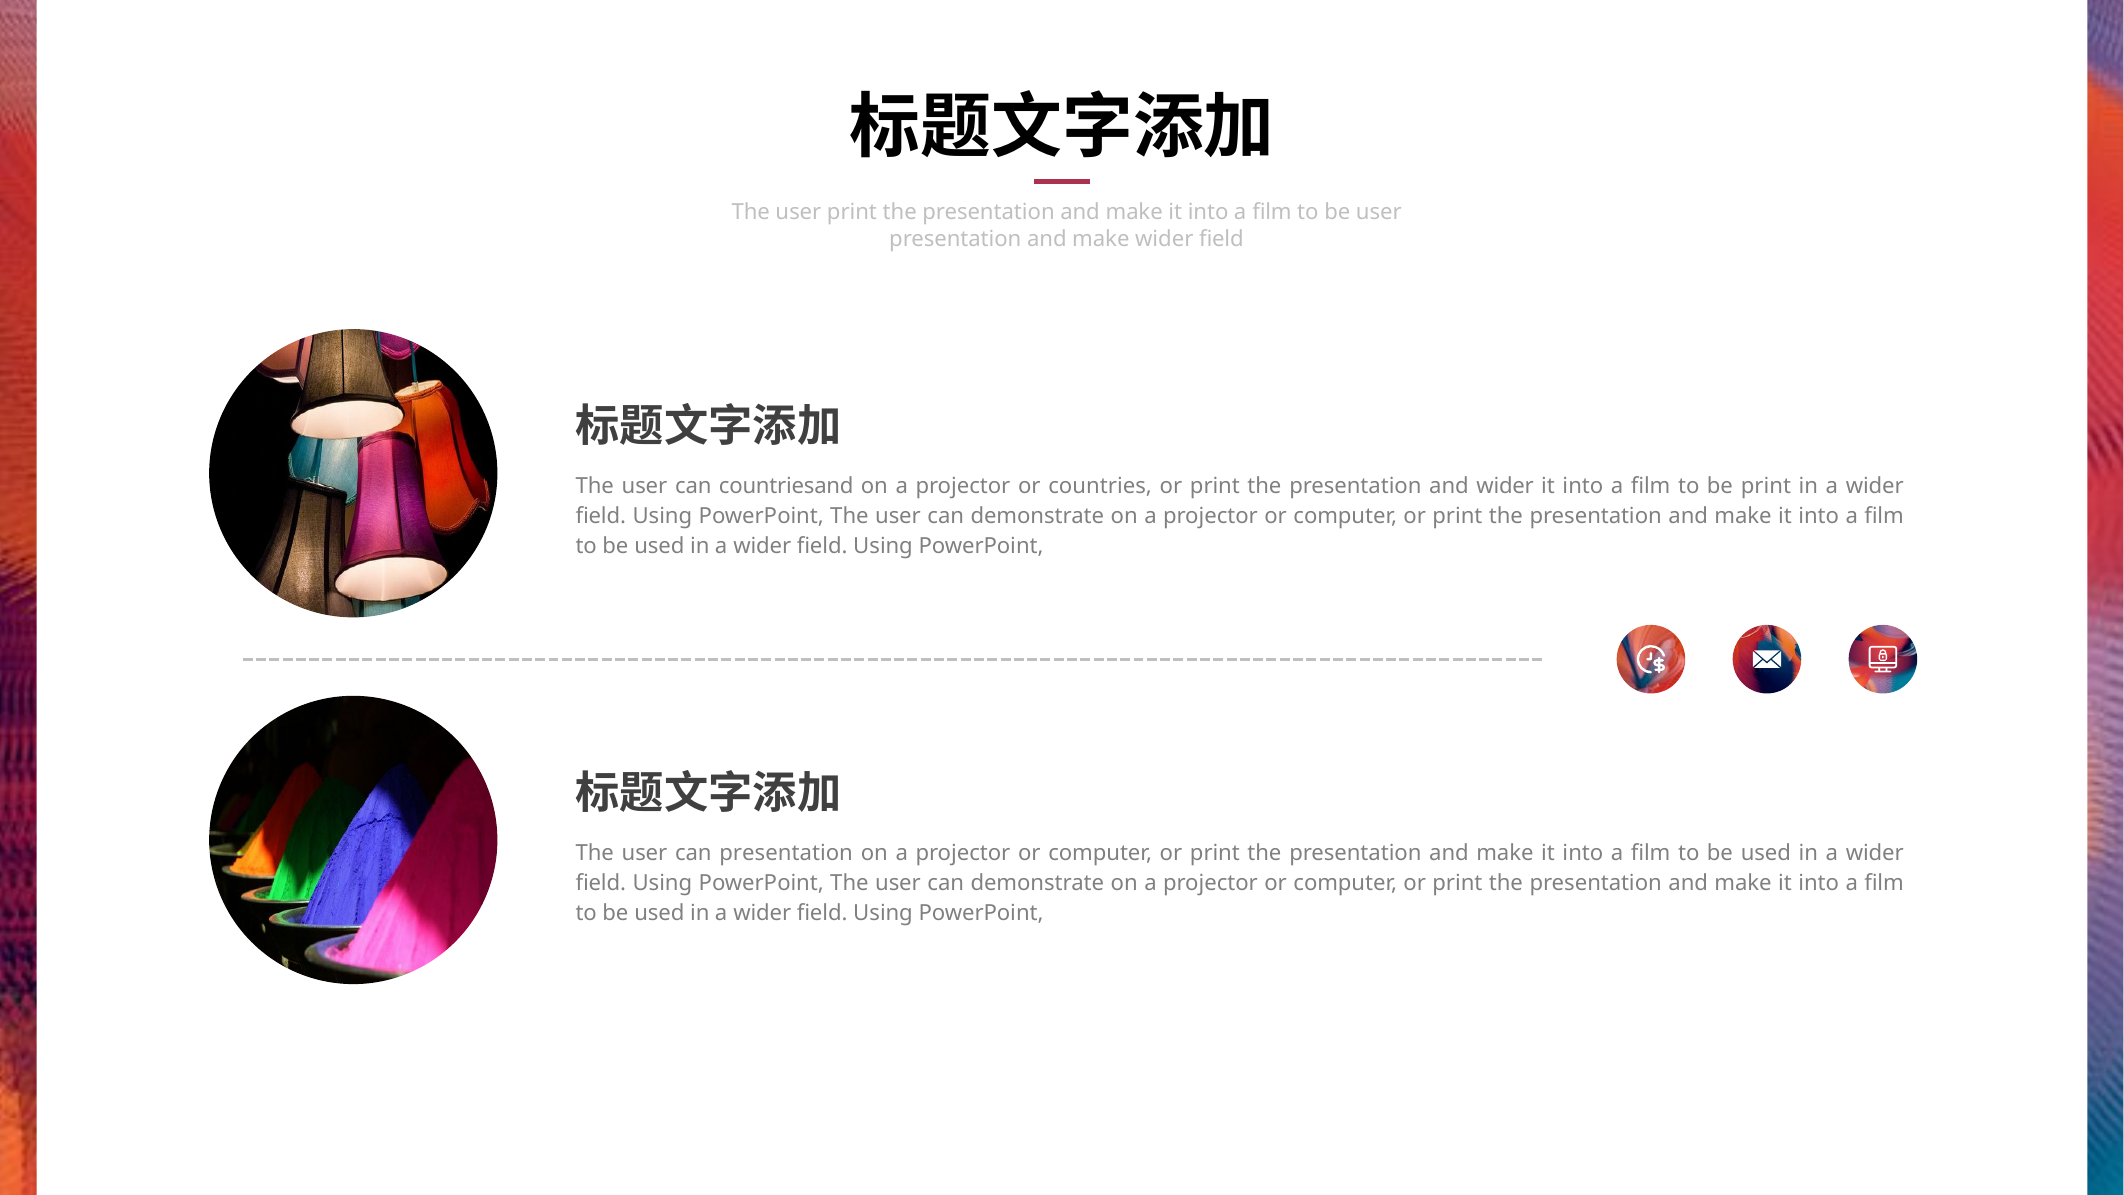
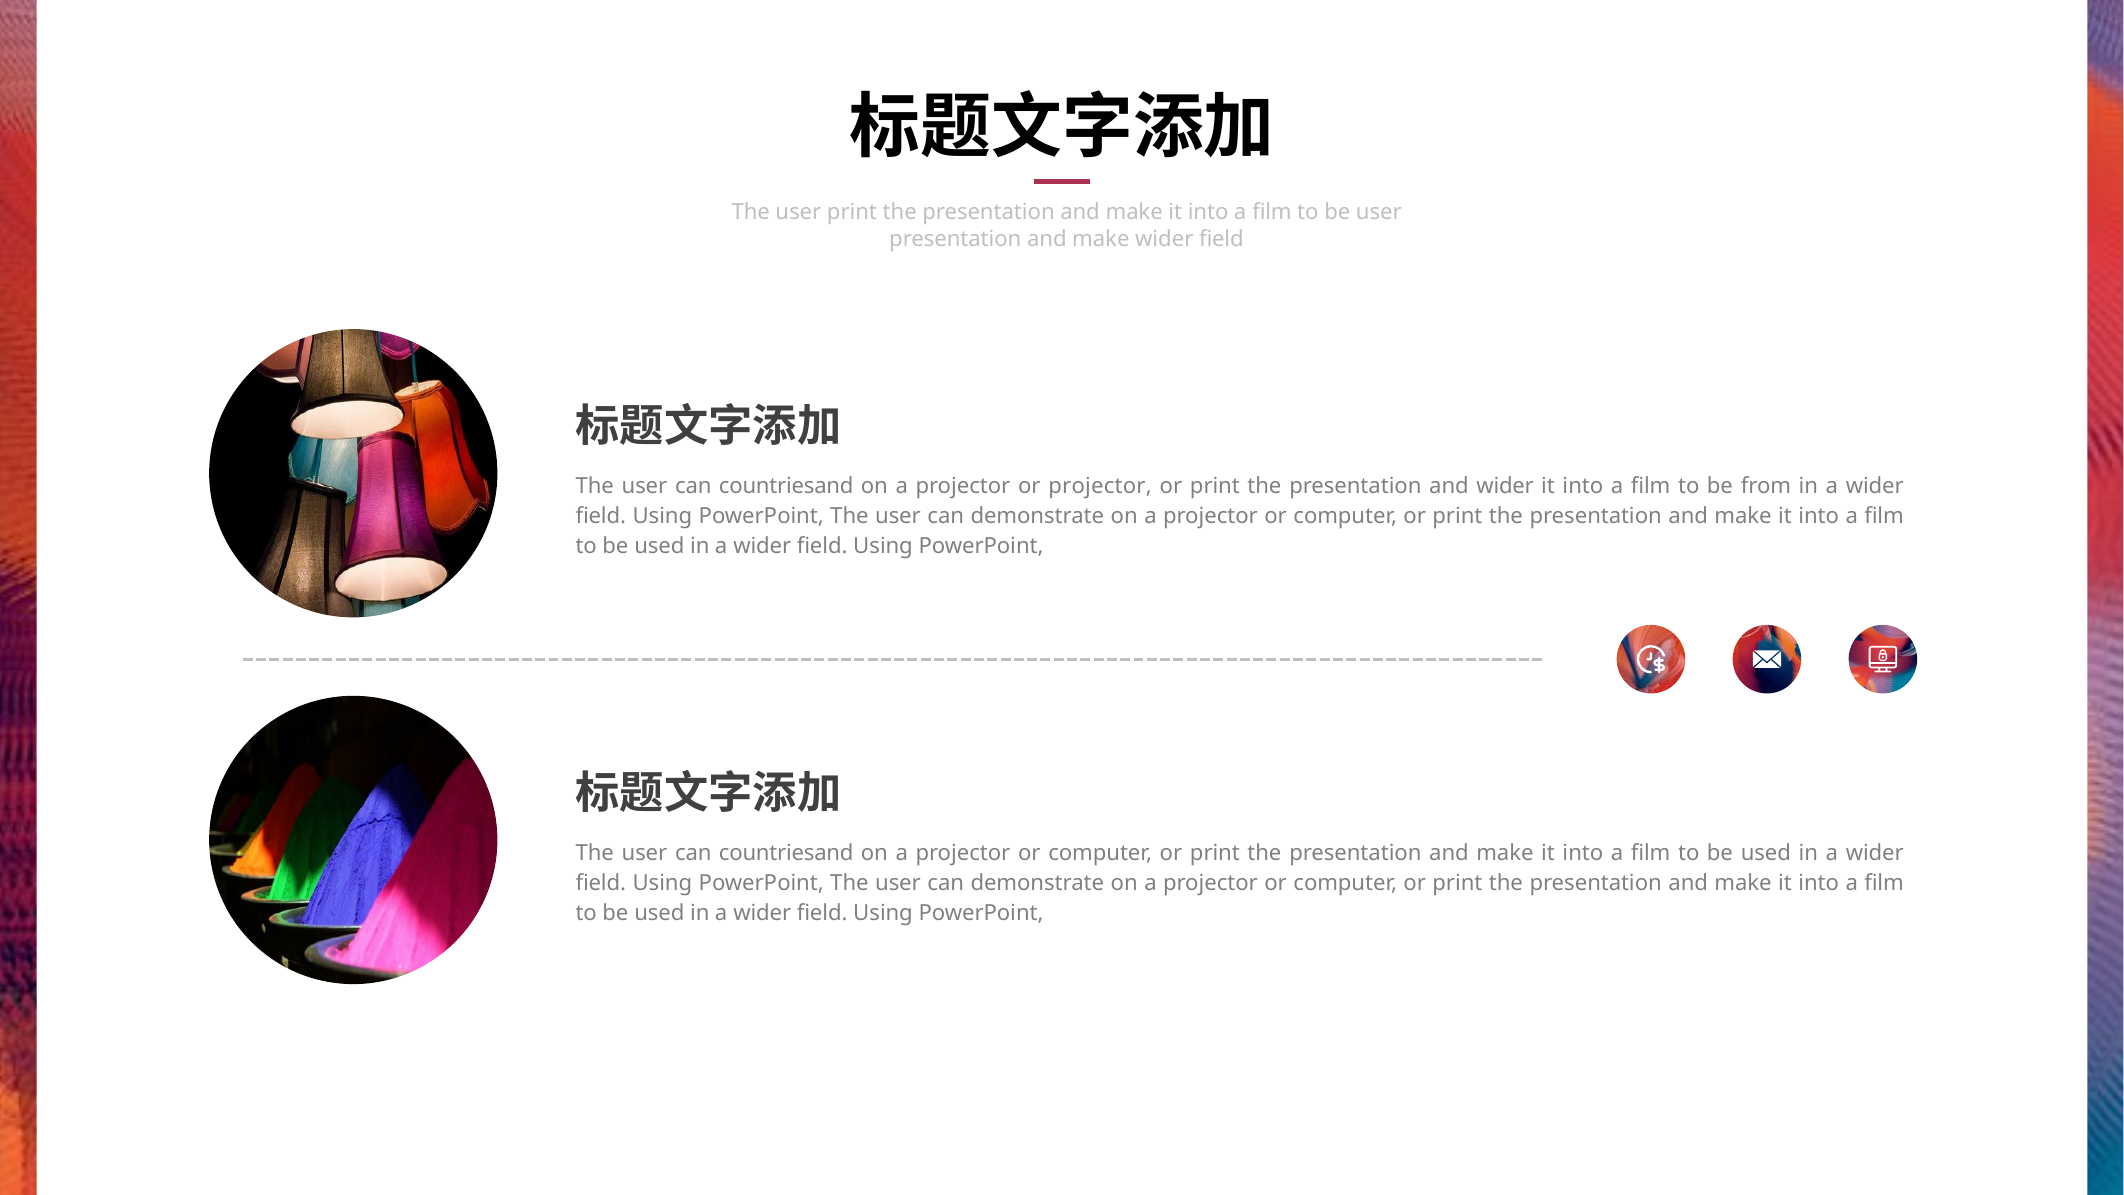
or countries: countries -> projector
be print: print -> from
presentation at (786, 853): presentation -> countriesand
